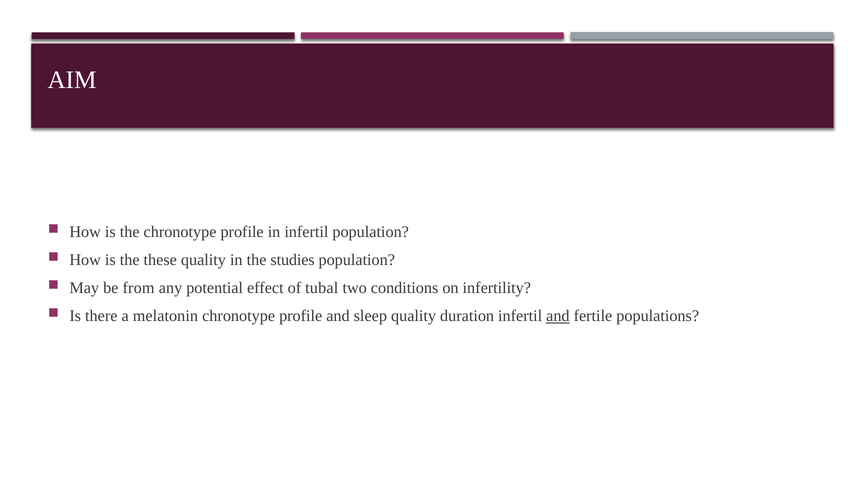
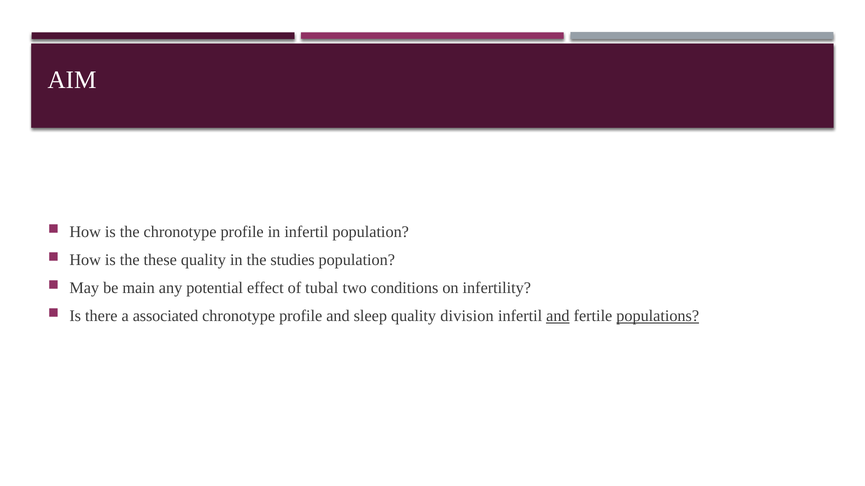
from: from -> main
melatonin: melatonin -> associated
duration: duration -> division
populations underline: none -> present
